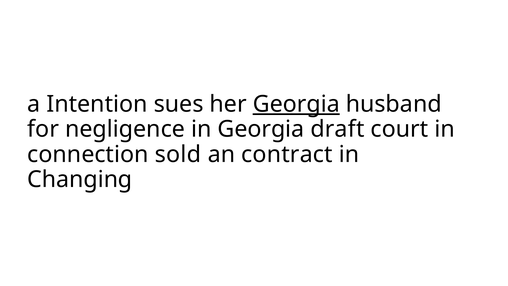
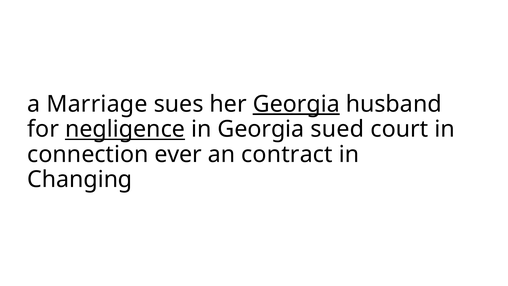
Intention: Intention -> Marriage
negligence underline: none -> present
draft: draft -> sued
sold: sold -> ever
